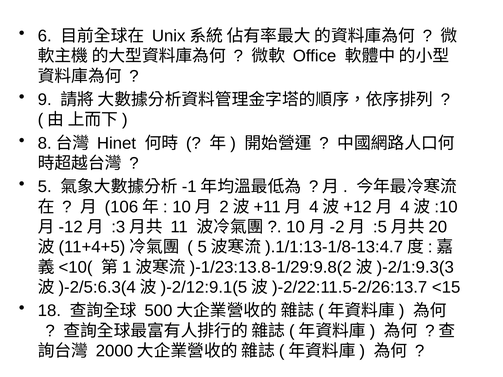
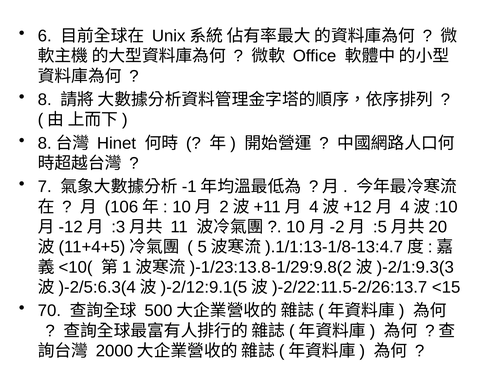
9: 9 -> 8
5: 5 -> 7
18: 18 -> 70
